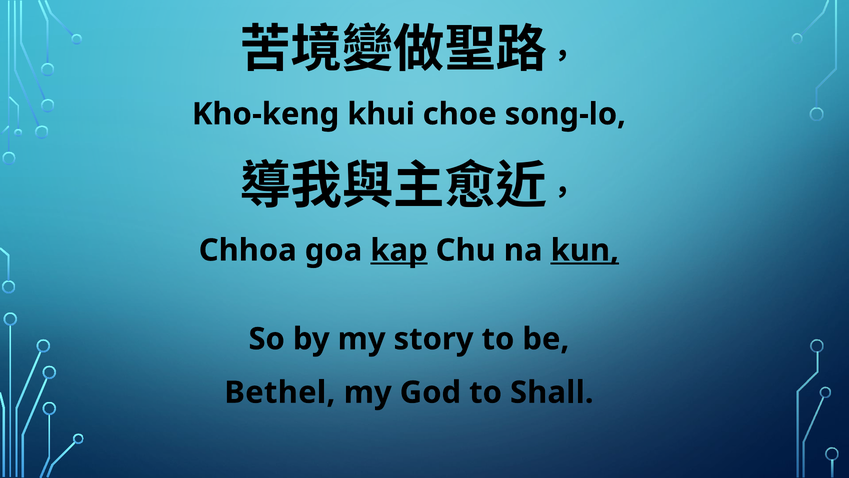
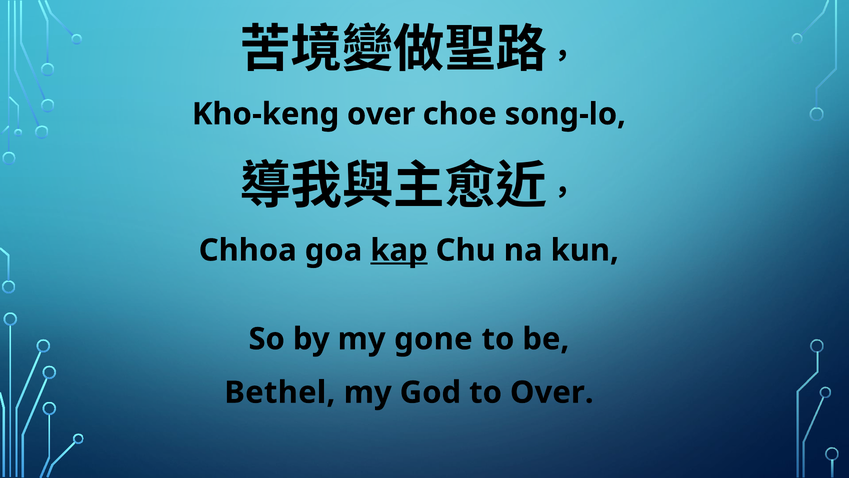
Kho-keng khui: khui -> over
kun underline: present -> none
story: story -> gone
to Shall: Shall -> Over
